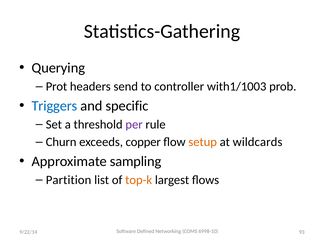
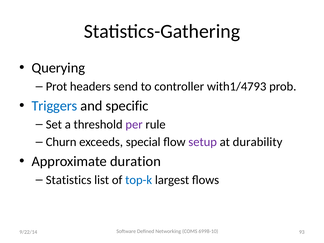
with1/1003: with1/1003 -> with1/4793
copper: copper -> special
setup colour: orange -> purple
wildcards: wildcards -> durability
sampling: sampling -> duration
Partition: Partition -> Statistics
top-k colour: orange -> blue
